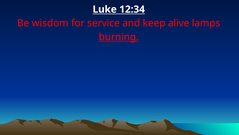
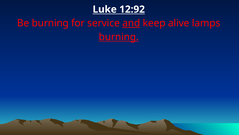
12:34: 12:34 -> 12:92
Be wisdom: wisdom -> burning
and underline: none -> present
